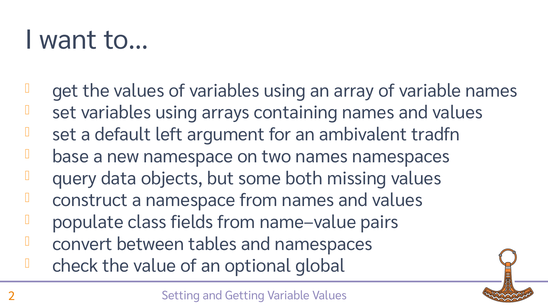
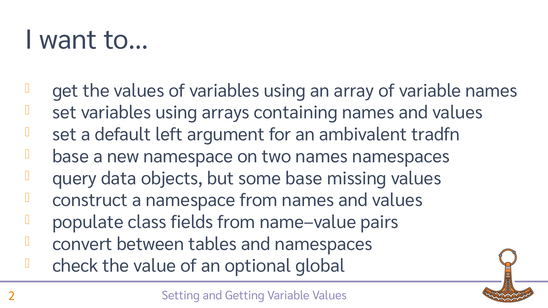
some both: both -> base
